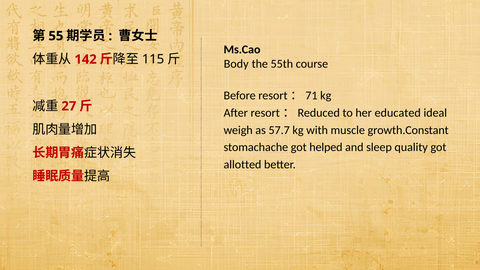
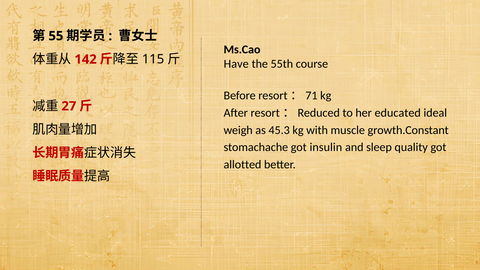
Body: Body -> Have
57.7: 57.7 -> 45.3
helped: helped -> insulin
